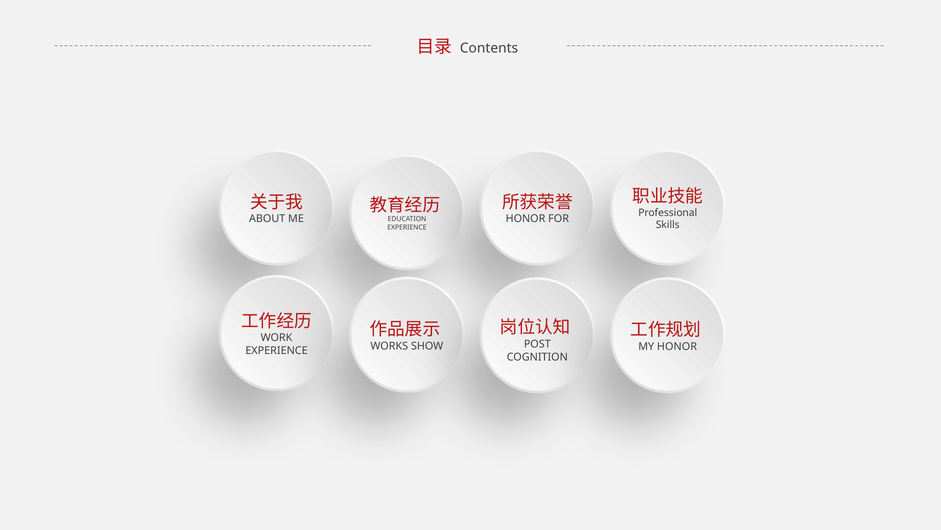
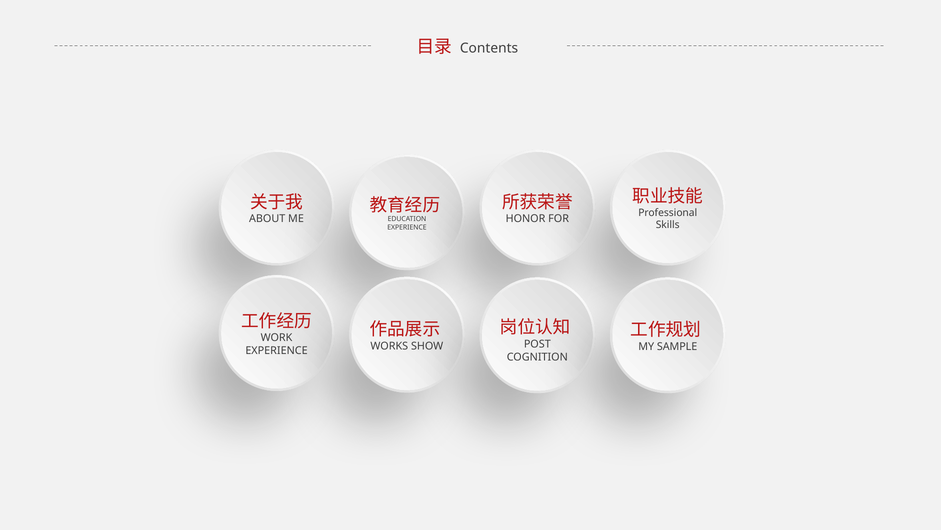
HONOR at (677, 346): HONOR -> SAMPLE
